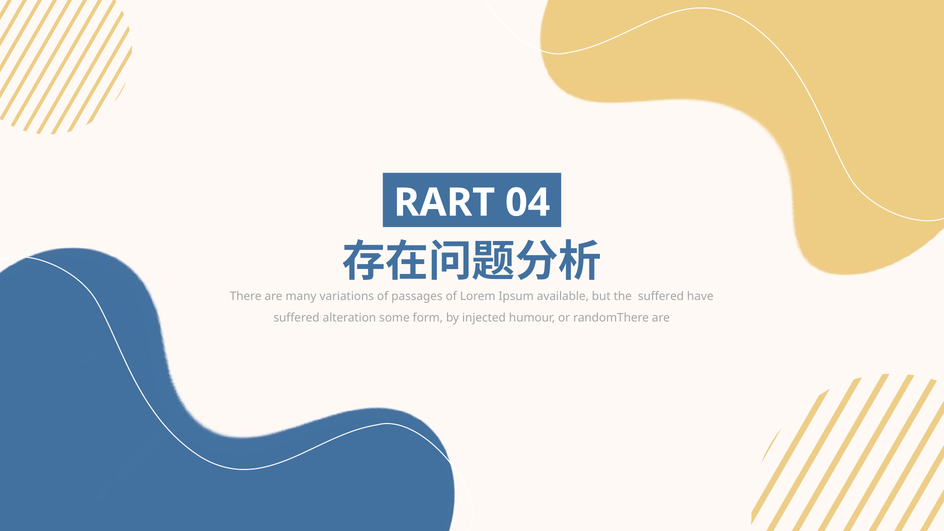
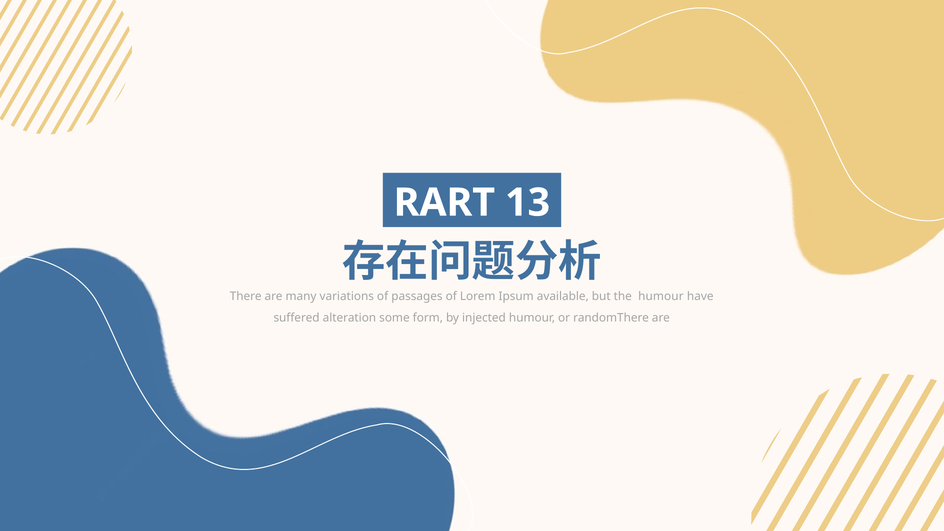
04: 04 -> 13
the suffered: suffered -> humour
